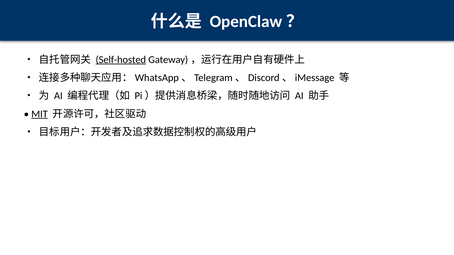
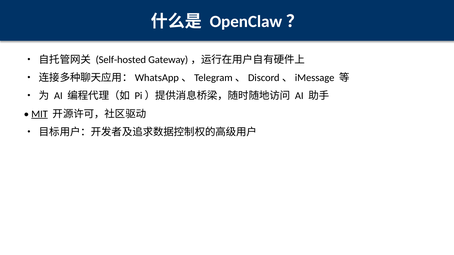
Self-hosted underline: present -> none
